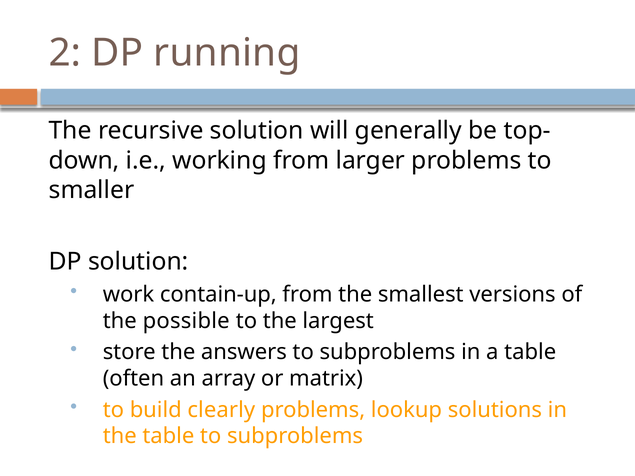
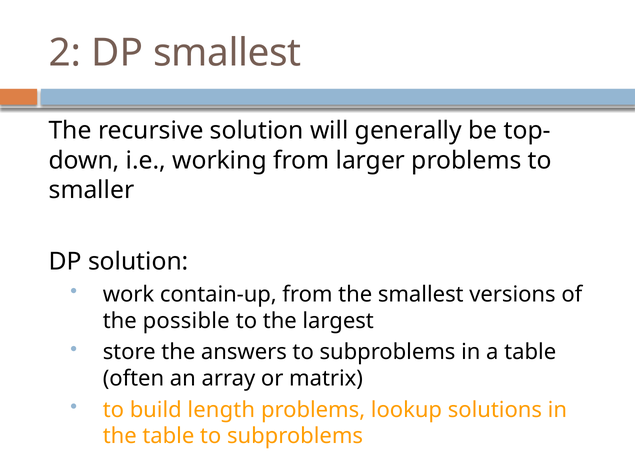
DP running: running -> smallest
clearly: clearly -> length
